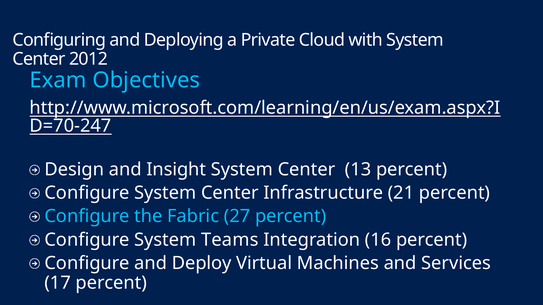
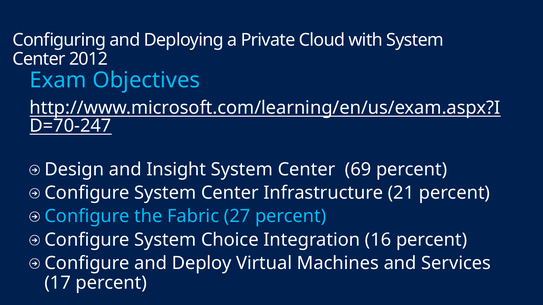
13: 13 -> 69
Teams: Teams -> Choice
